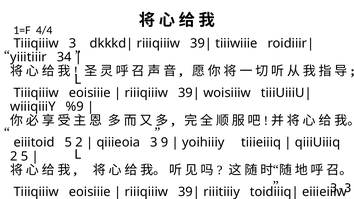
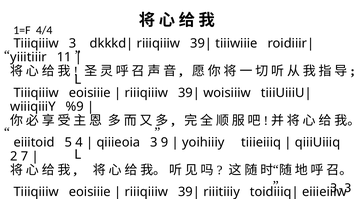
34: 34 -> 11
5 2: 2 -> 4
2 5: 5 -> 7
